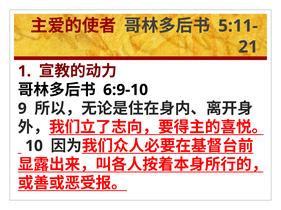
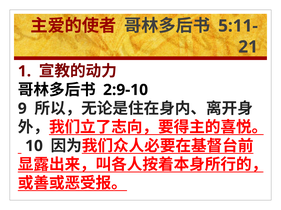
6:9-10: 6:9-10 -> 2:9-10
